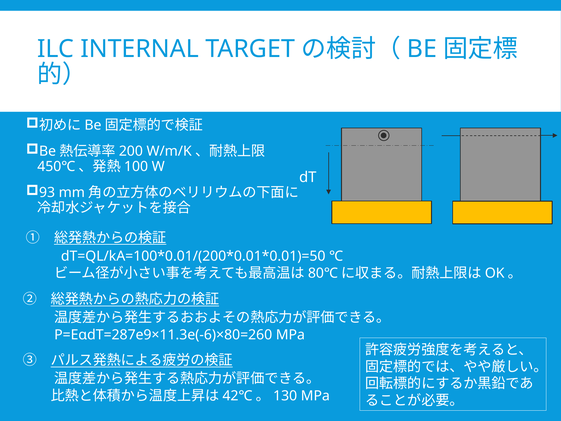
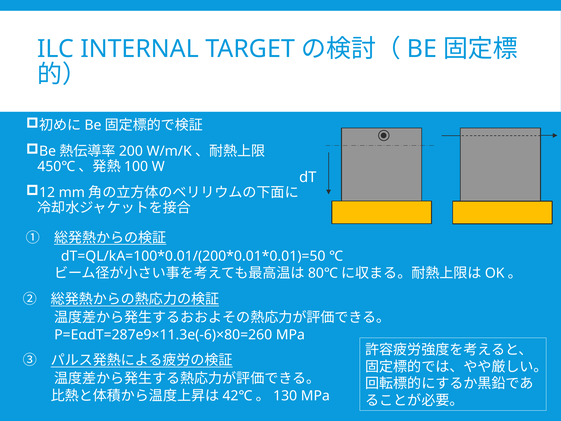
93: 93 -> 12
